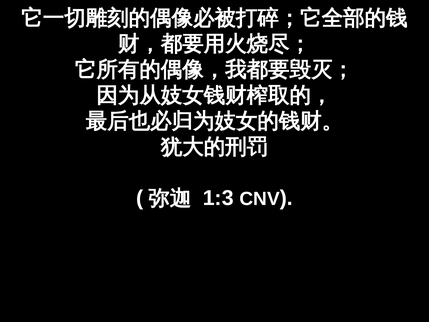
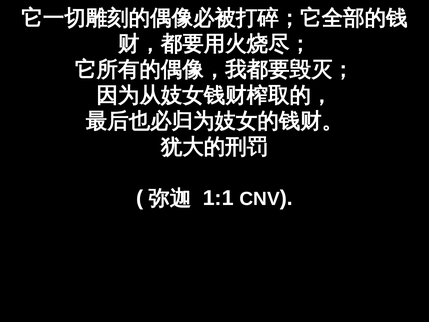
1:3: 1:3 -> 1:1
